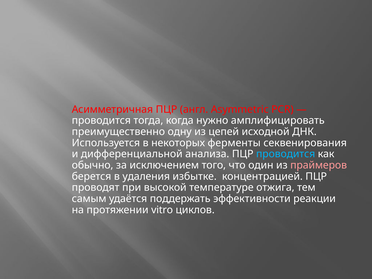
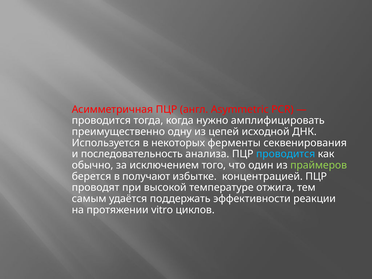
дифференциальной: дифференциальной -> последовательность
праймеров colour: pink -> light green
удаления: удаления -> получают
